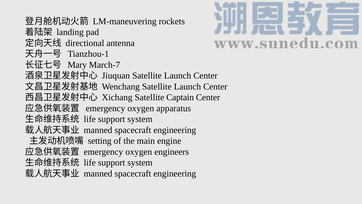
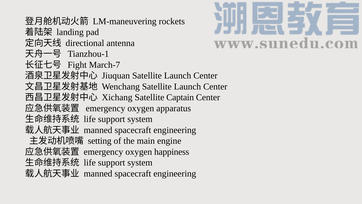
Mary: Mary -> Fight
engineers: engineers -> happiness
